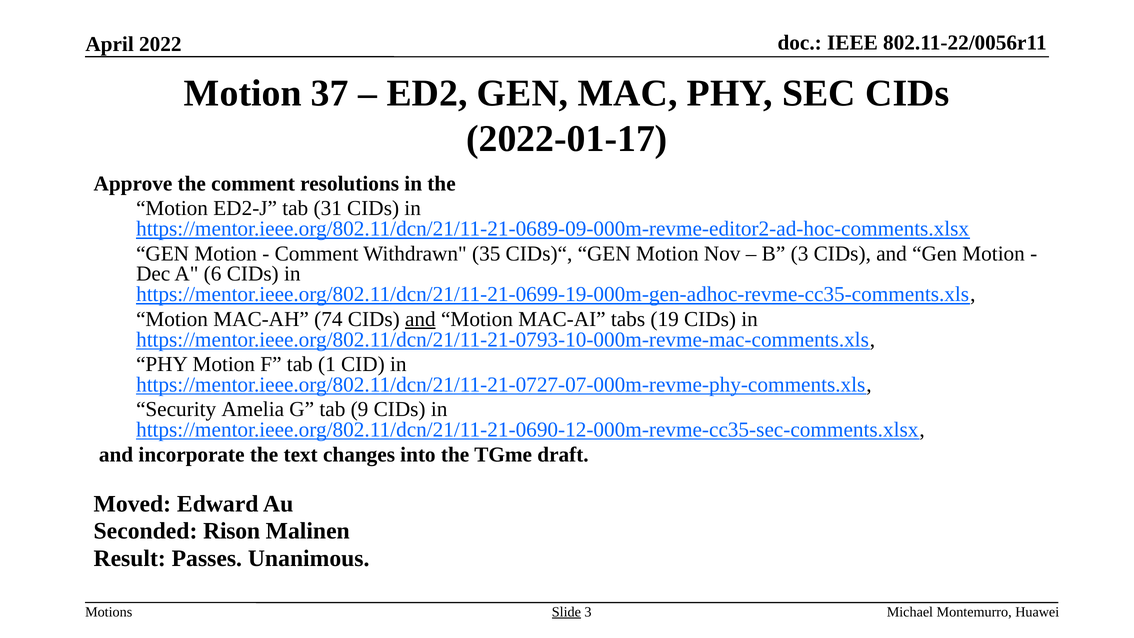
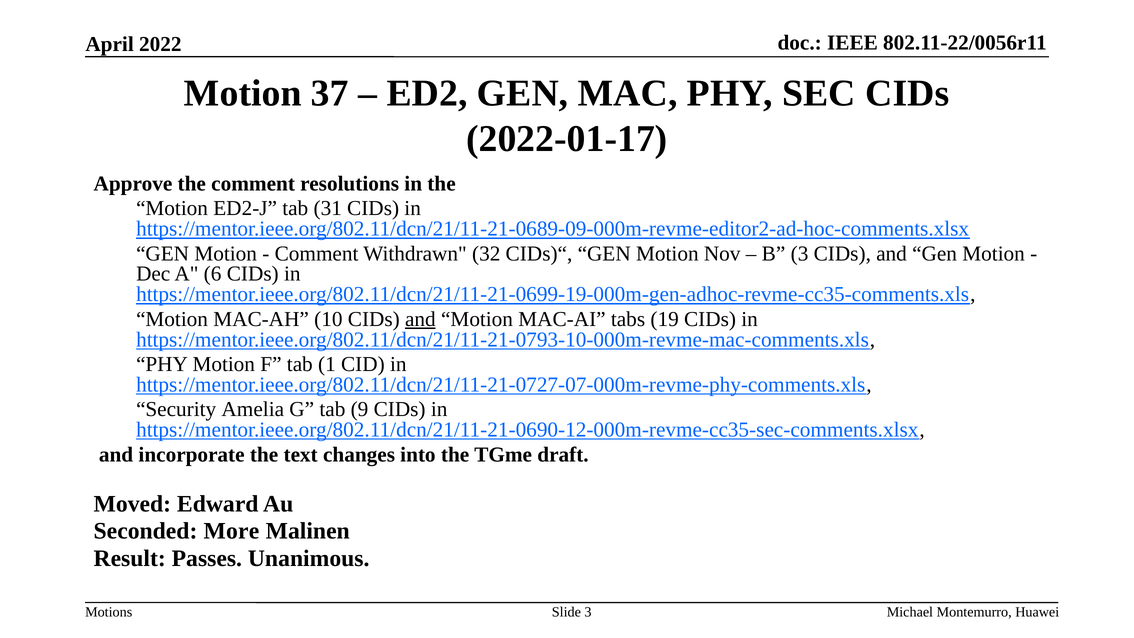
35: 35 -> 32
74: 74 -> 10
Rison: Rison -> More
Slide underline: present -> none
